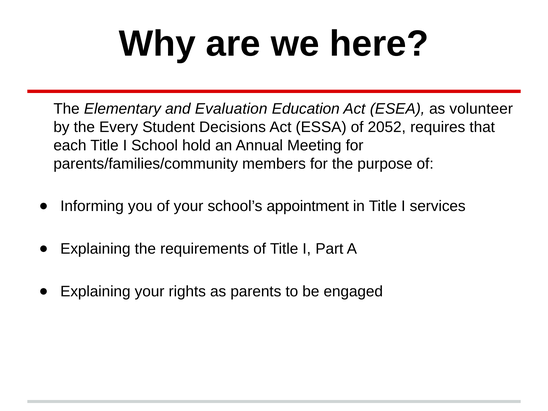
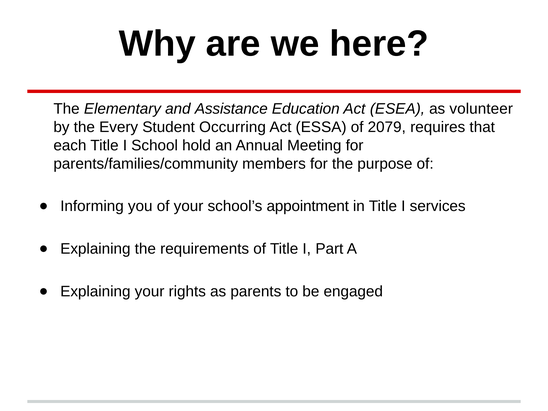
Evaluation: Evaluation -> Assistance
Decisions: Decisions -> Occurring
2052: 2052 -> 2079
